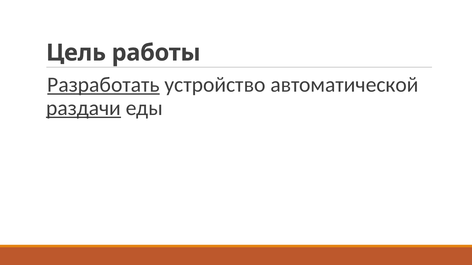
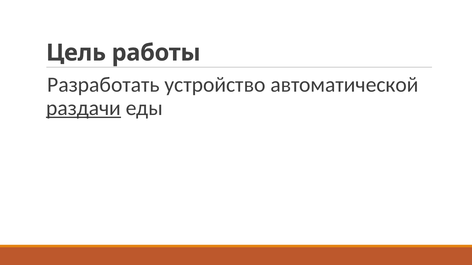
Разработать underline: present -> none
